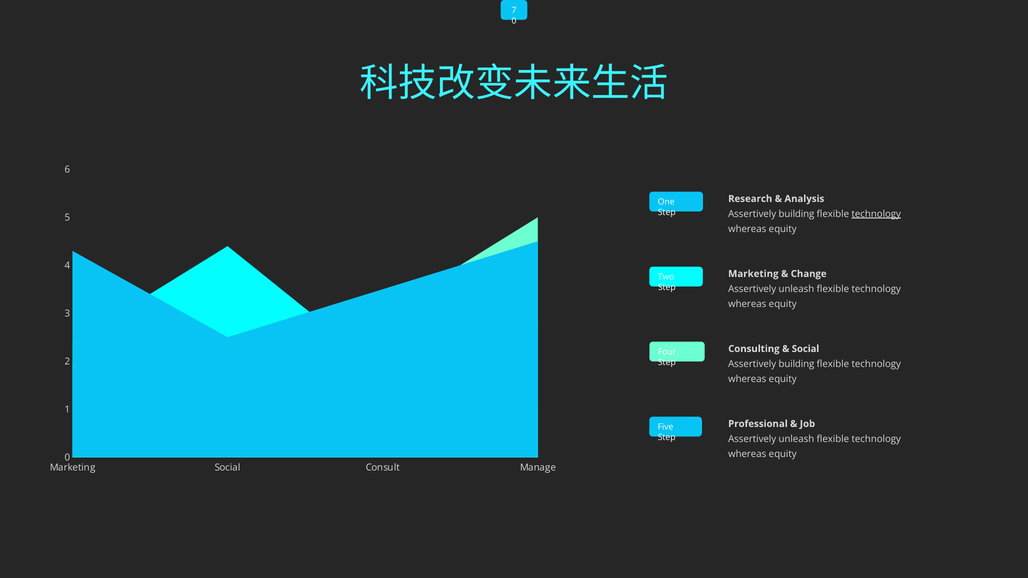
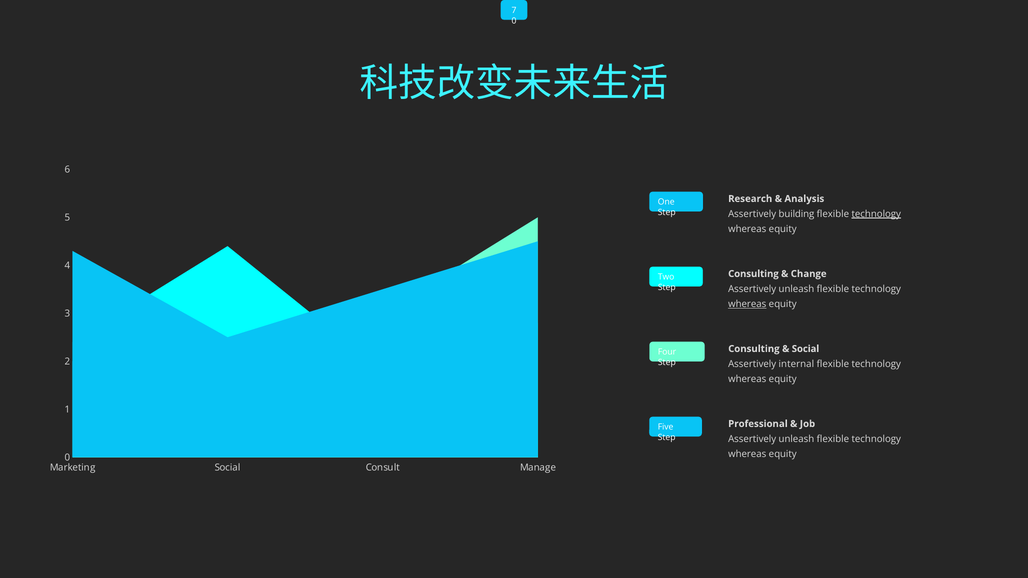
Marketing at (753, 274): Marketing -> Consulting
whereas at (747, 304) underline: none -> present
building at (796, 364): building -> internal
